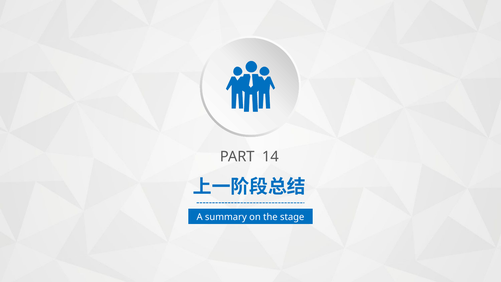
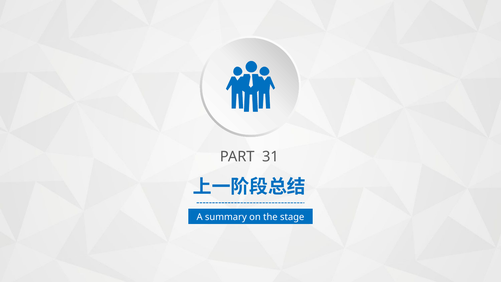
14: 14 -> 31
